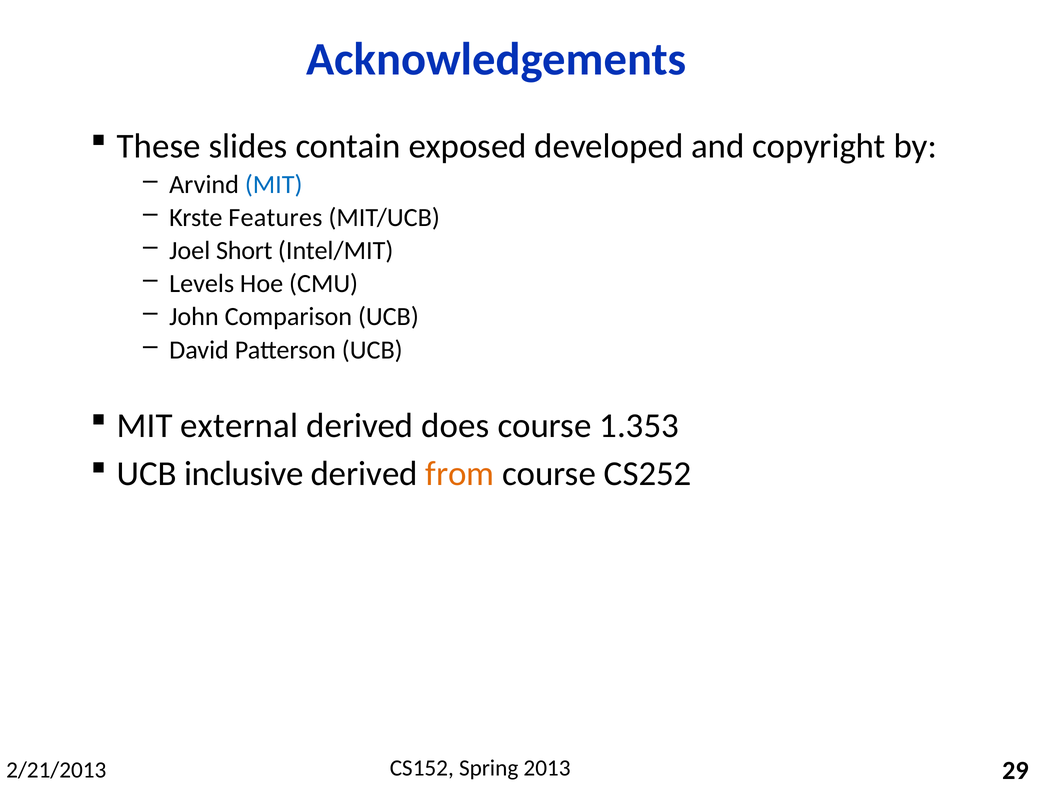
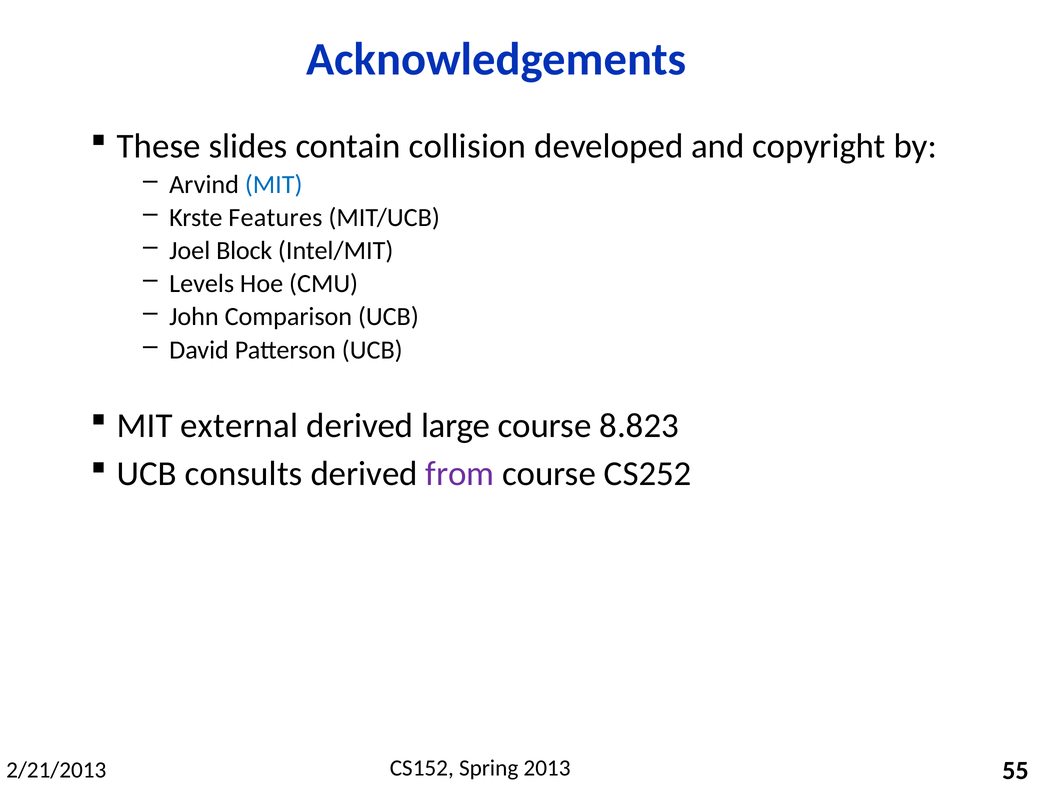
exposed: exposed -> collision
Short: Short -> Block
does: does -> large
1.353: 1.353 -> 8.823
inclusive: inclusive -> consults
from colour: orange -> purple
29: 29 -> 55
